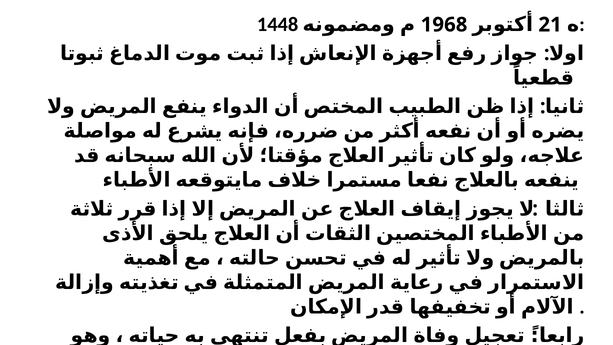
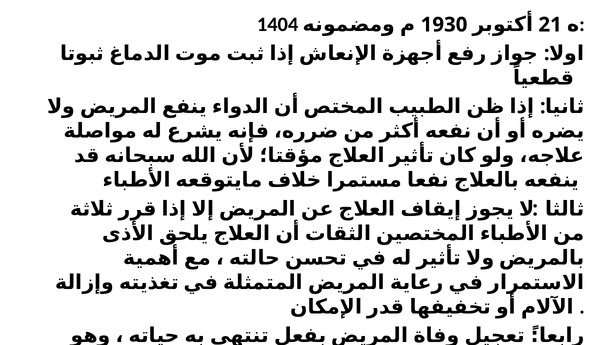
1448: 1448 -> 1404
1968: 1968 -> 1930
